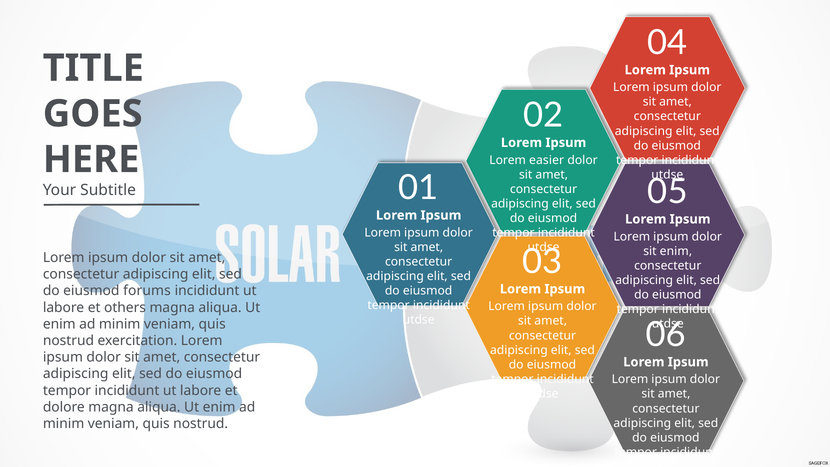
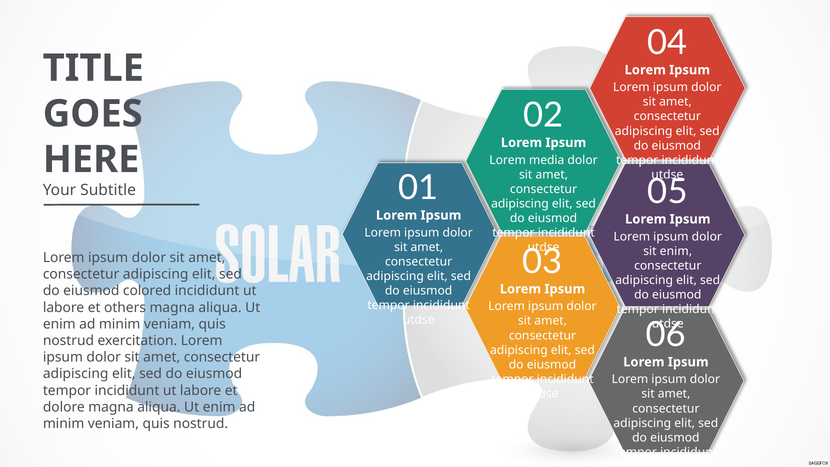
easier: easier -> media
forums: forums -> colored
